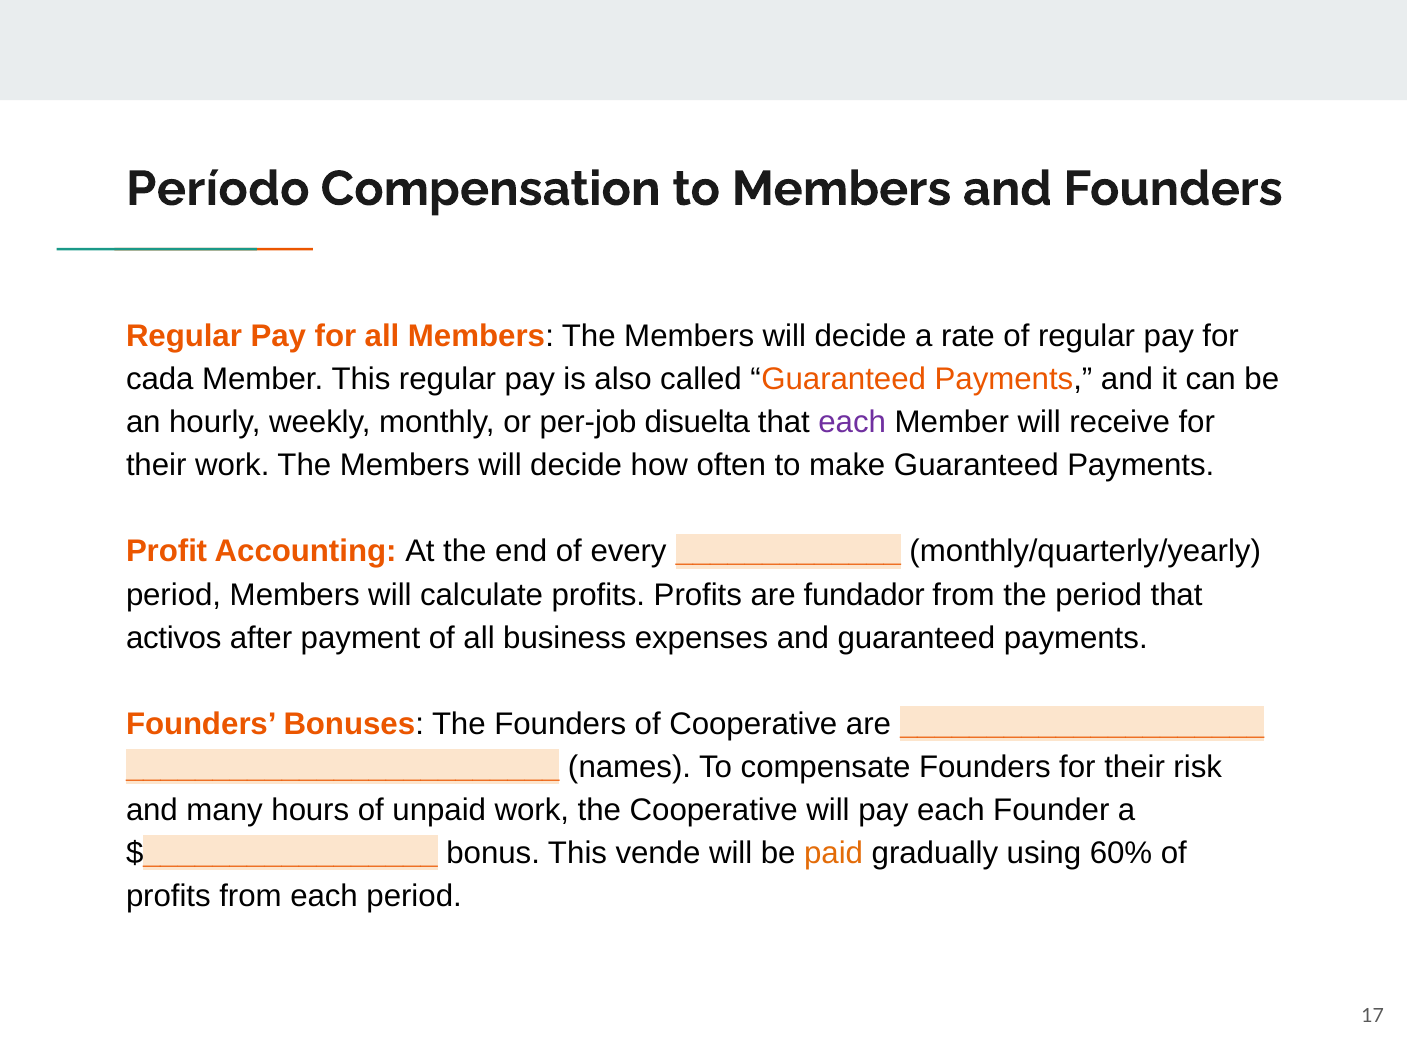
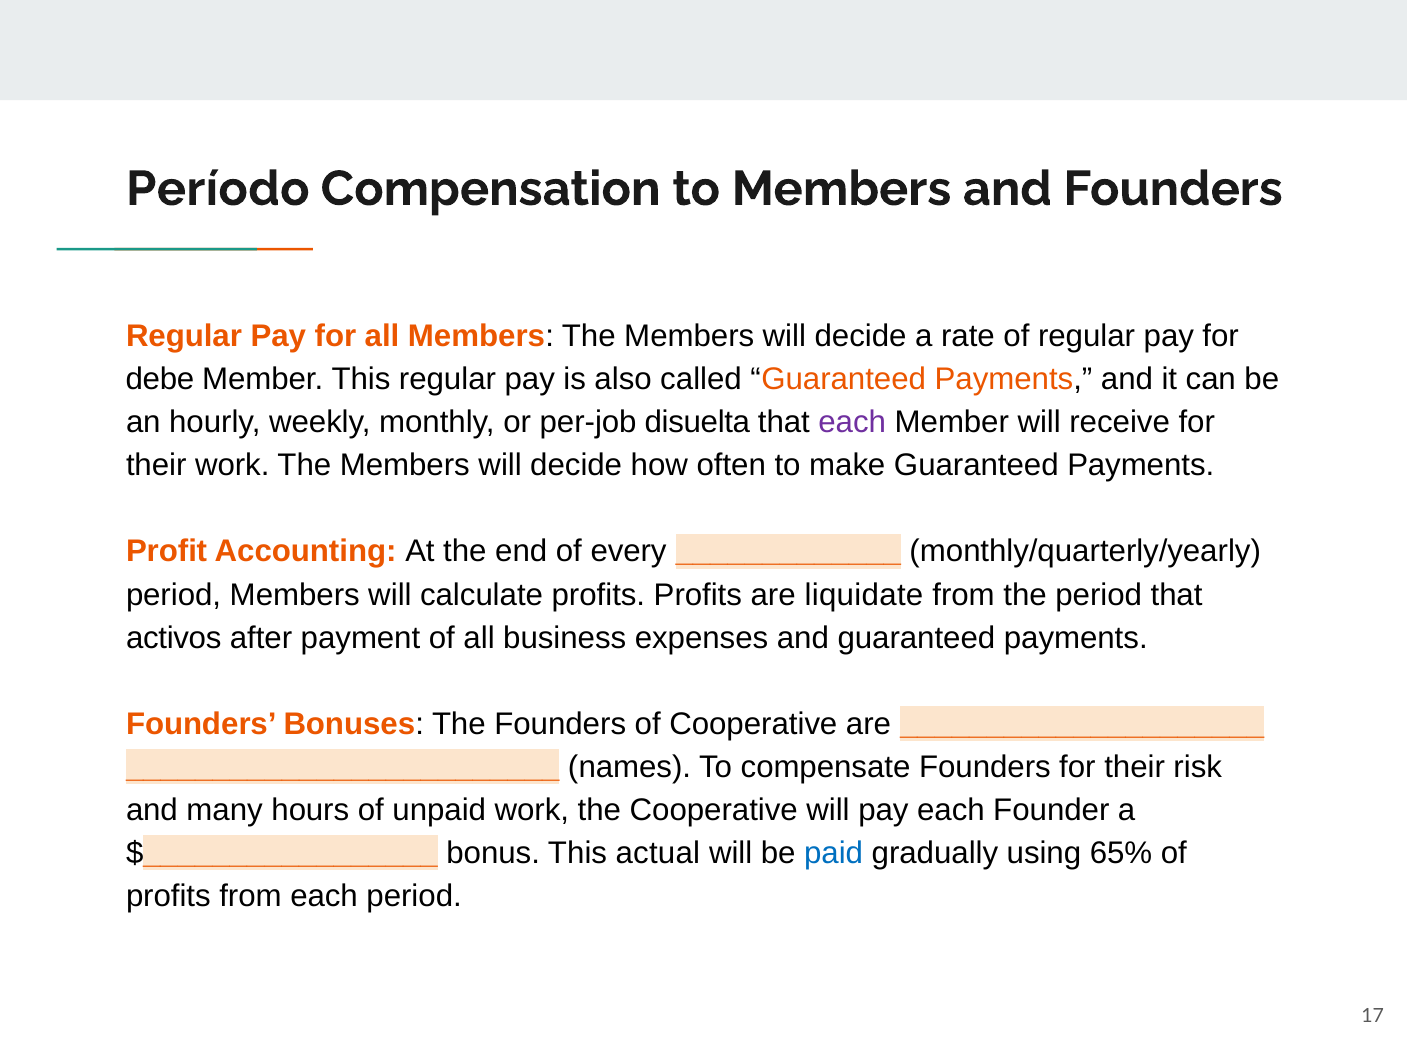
cada: cada -> debe
fundador: fundador -> liquidate
vende: vende -> actual
paid colour: orange -> blue
60%: 60% -> 65%
